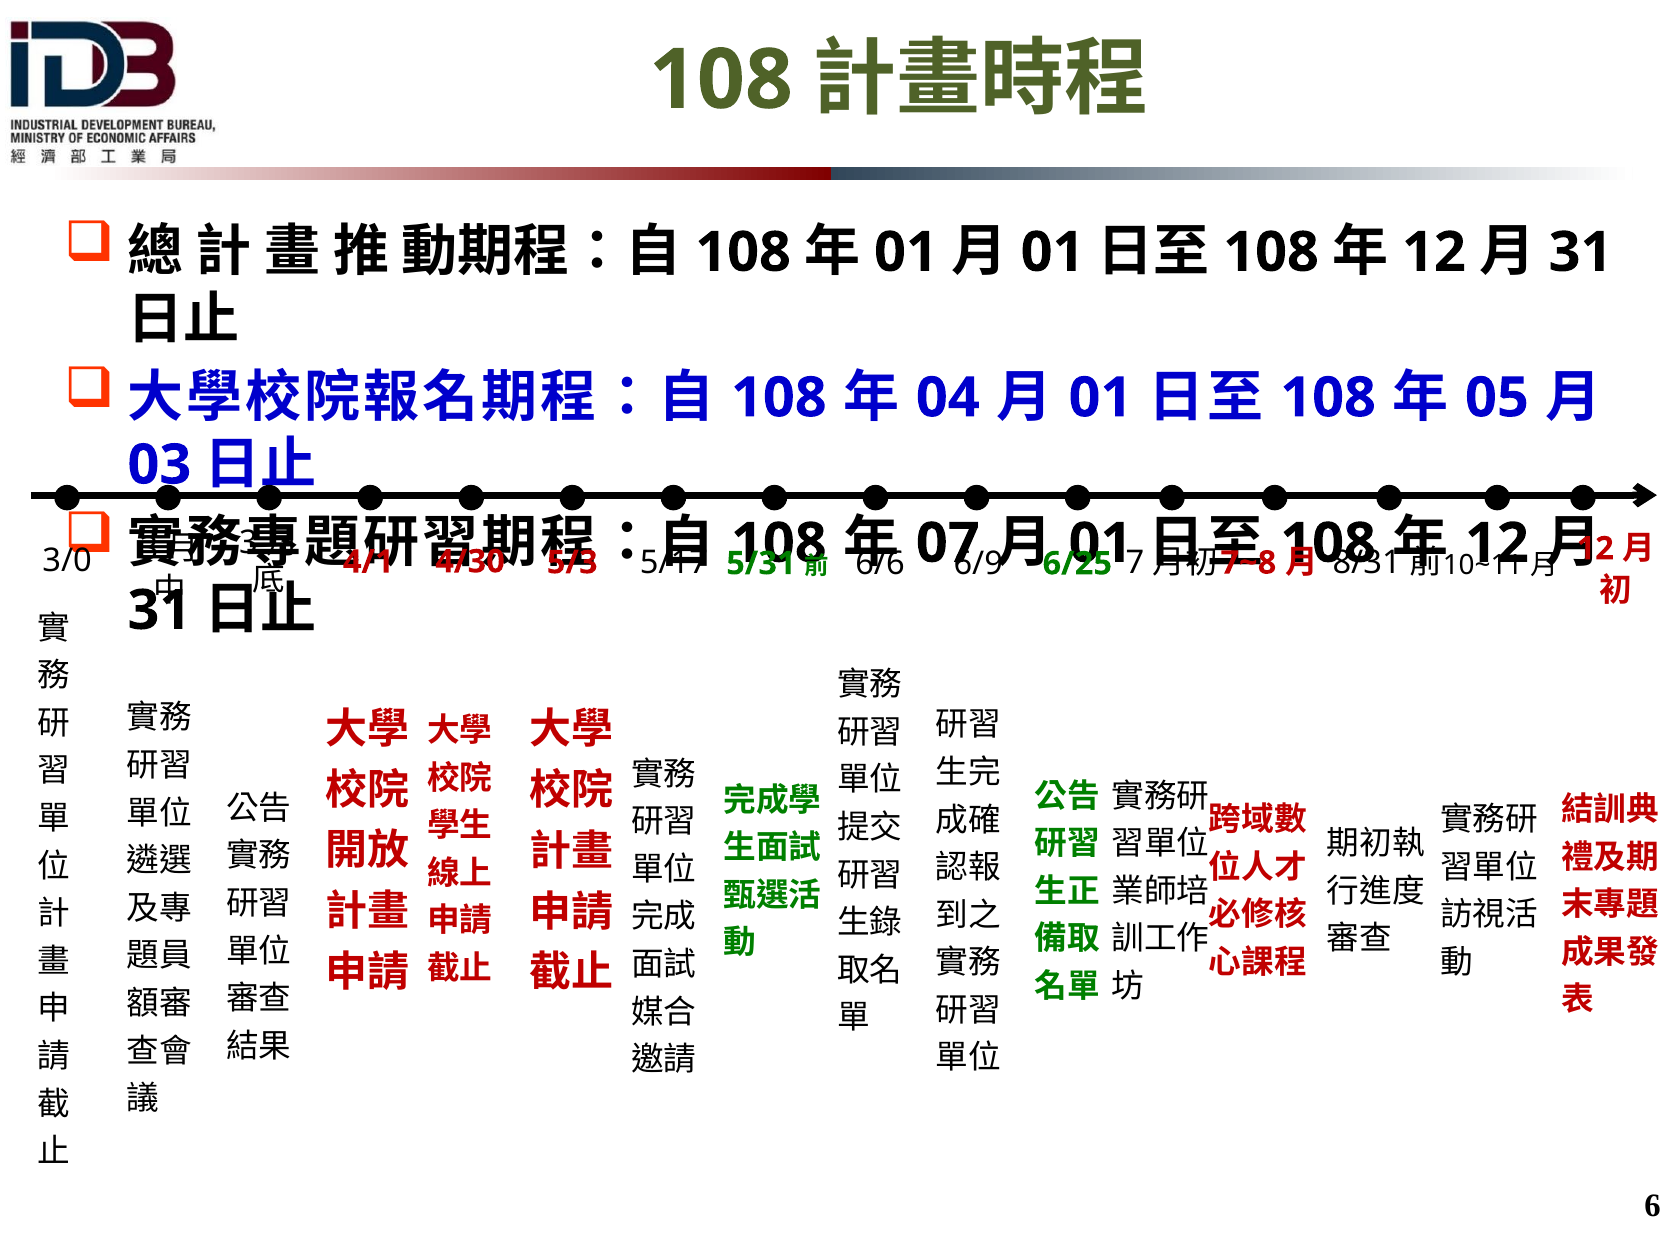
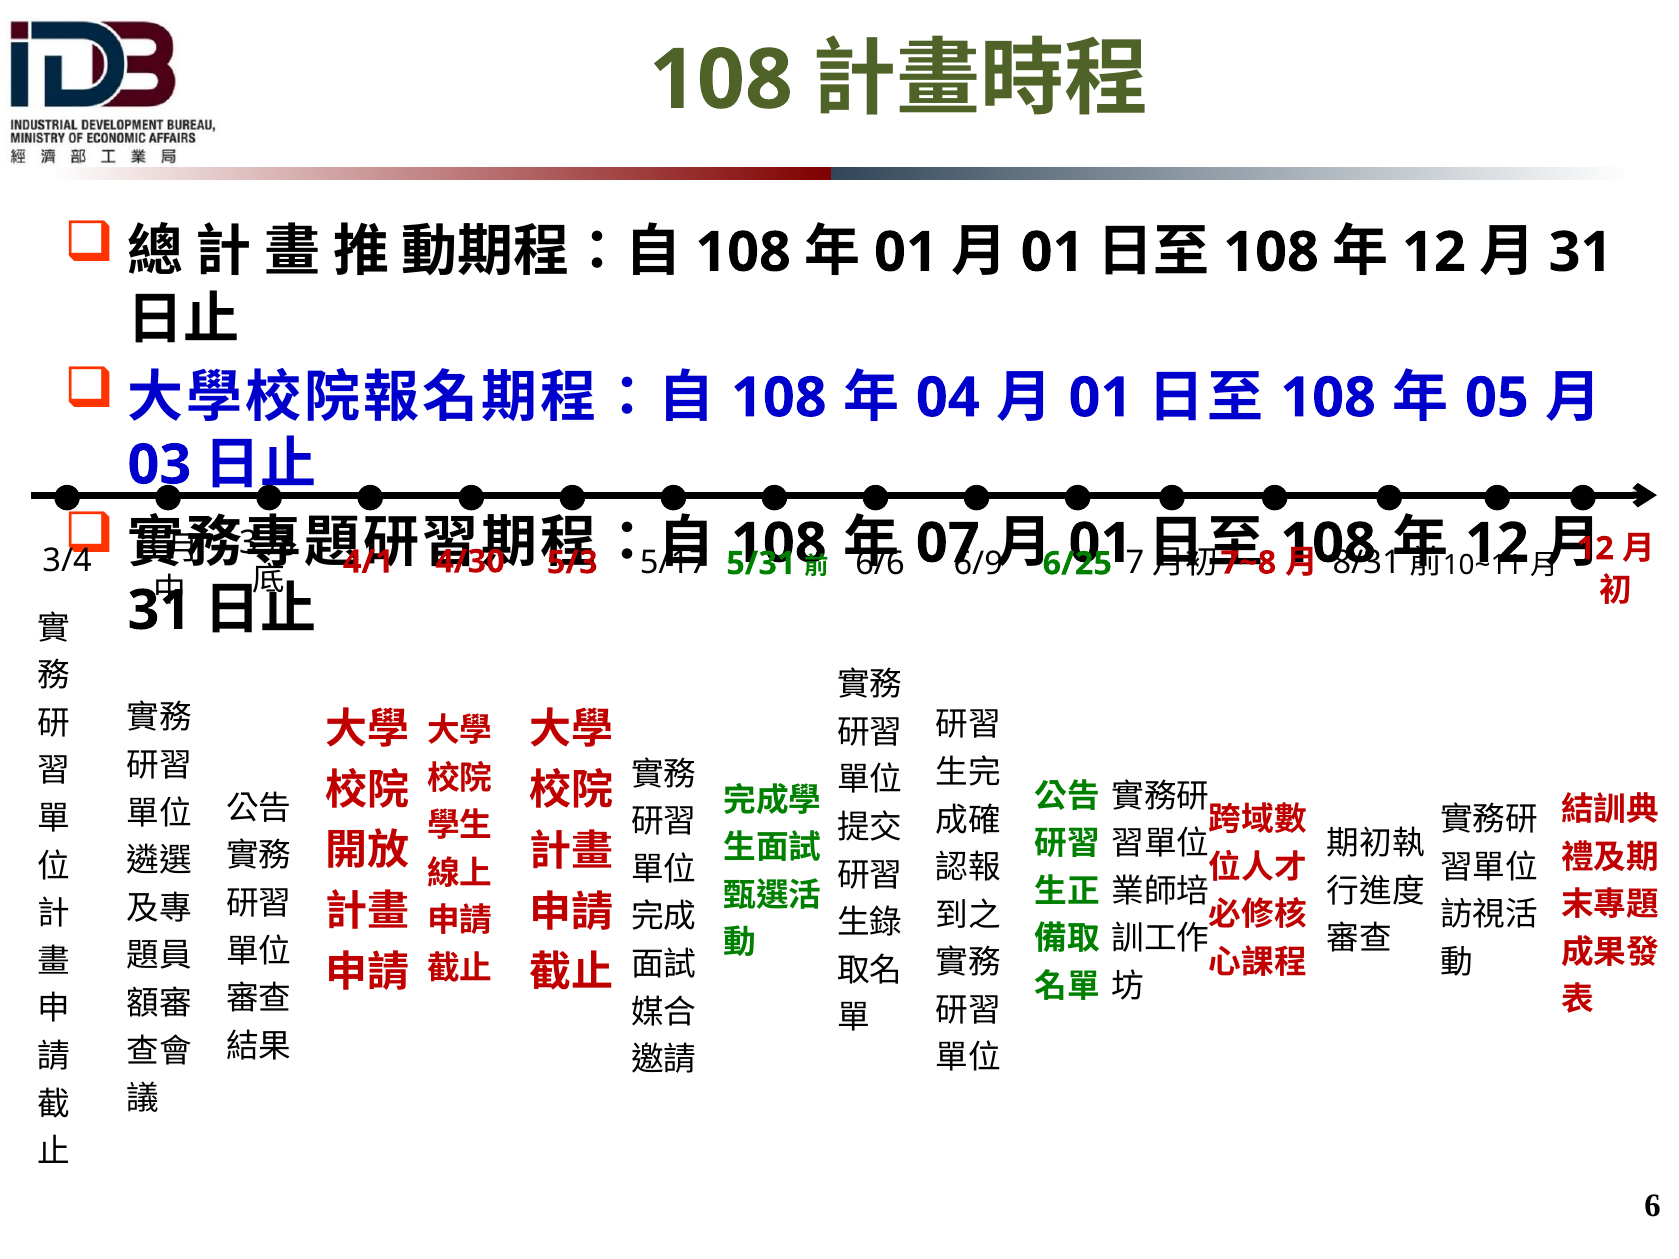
3/0: 3/0 -> 3/4
